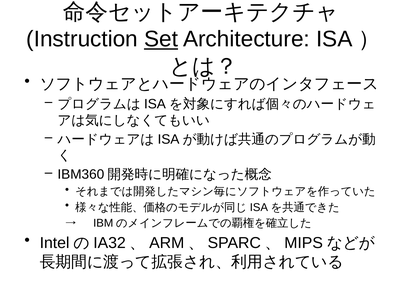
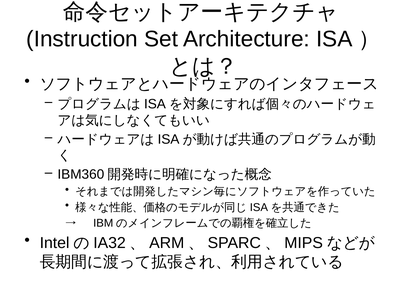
Set underline: present -> none
